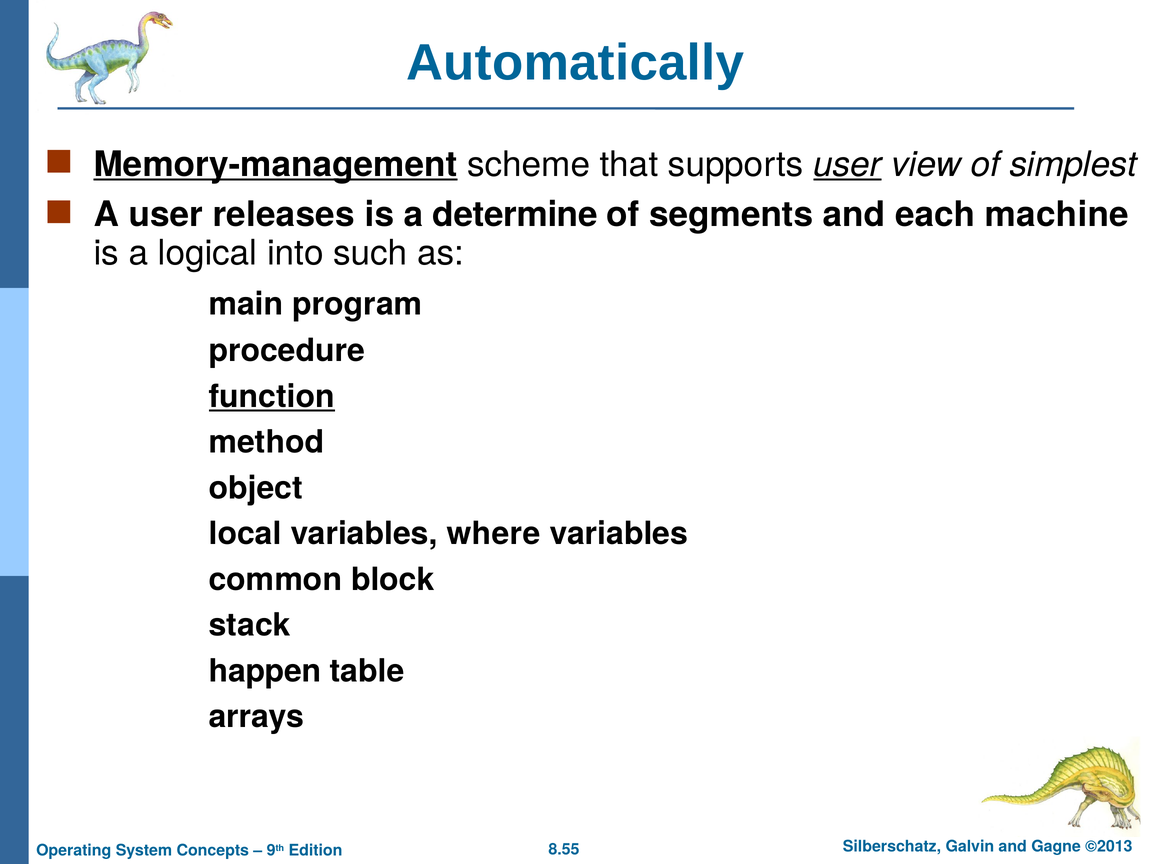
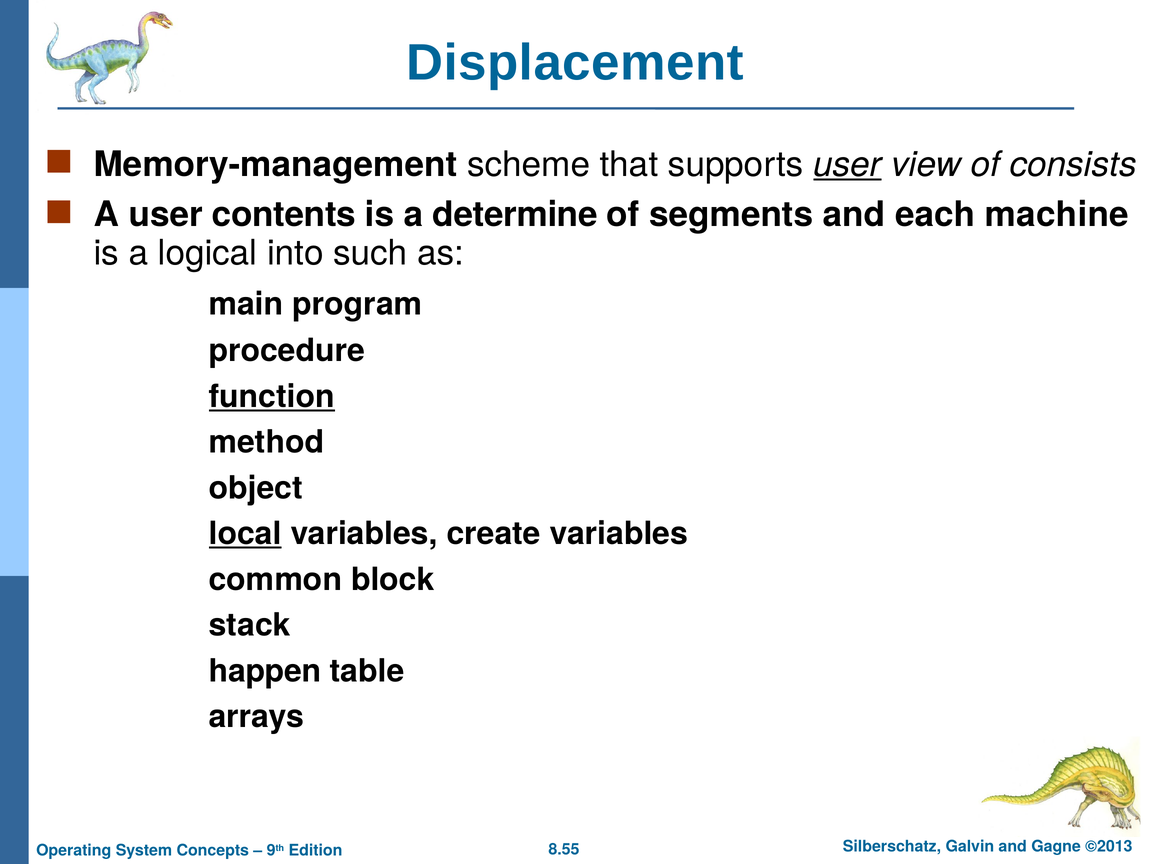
Automatically: Automatically -> Displacement
Memory-management underline: present -> none
simplest: simplest -> consists
releases: releases -> contents
local underline: none -> present
where: where -> create
